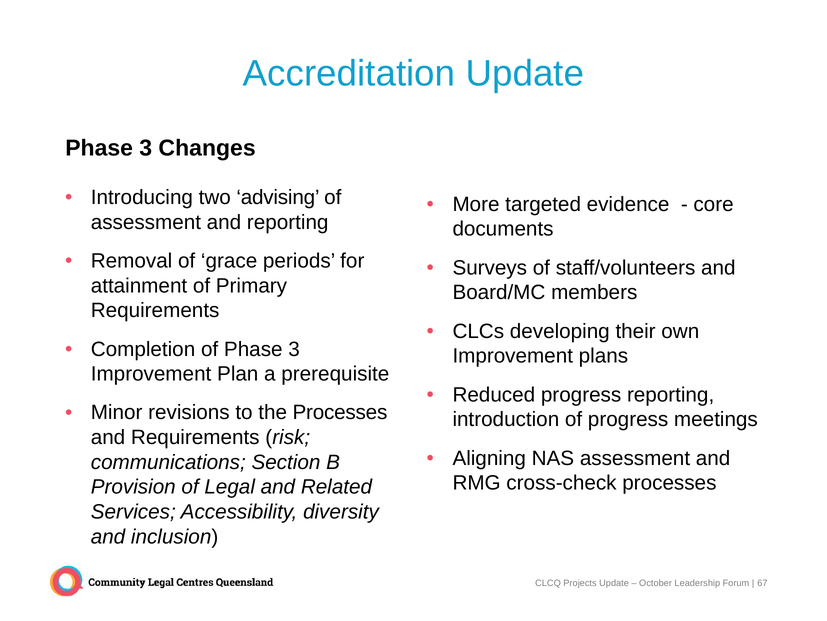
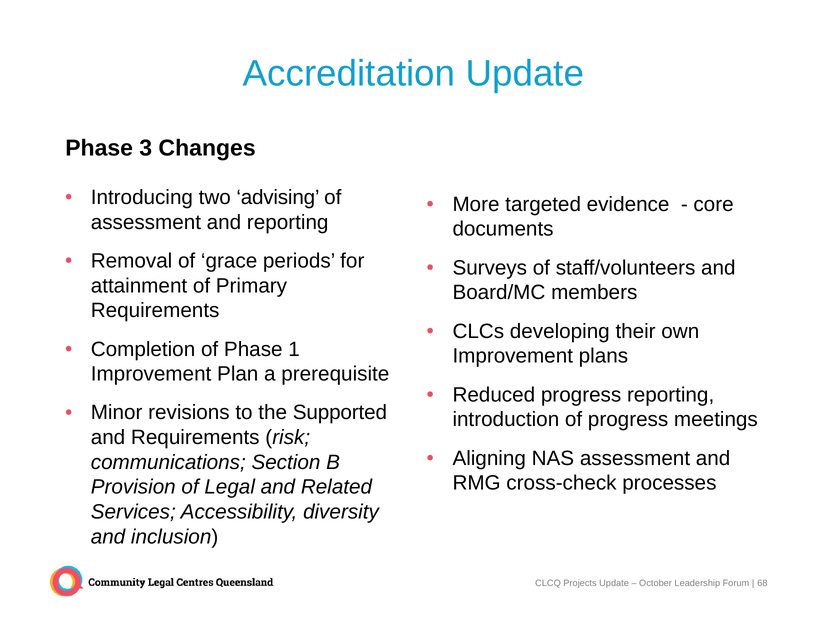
of Phase 3: 3 -> 1
the Processes: Processes -> Supported
67: 67 -> 68
